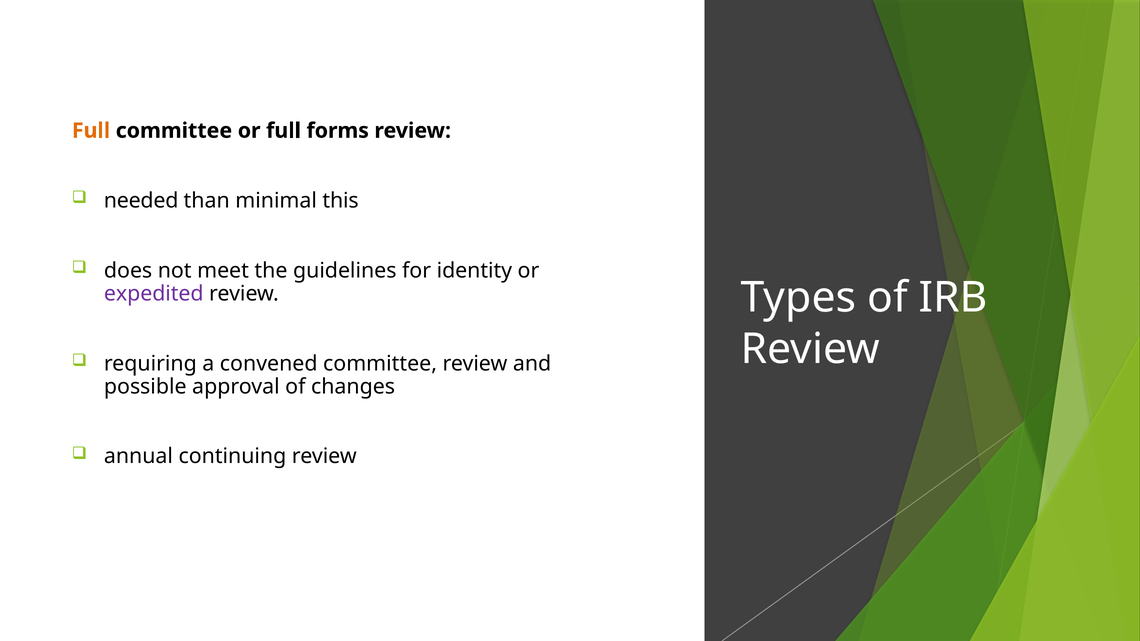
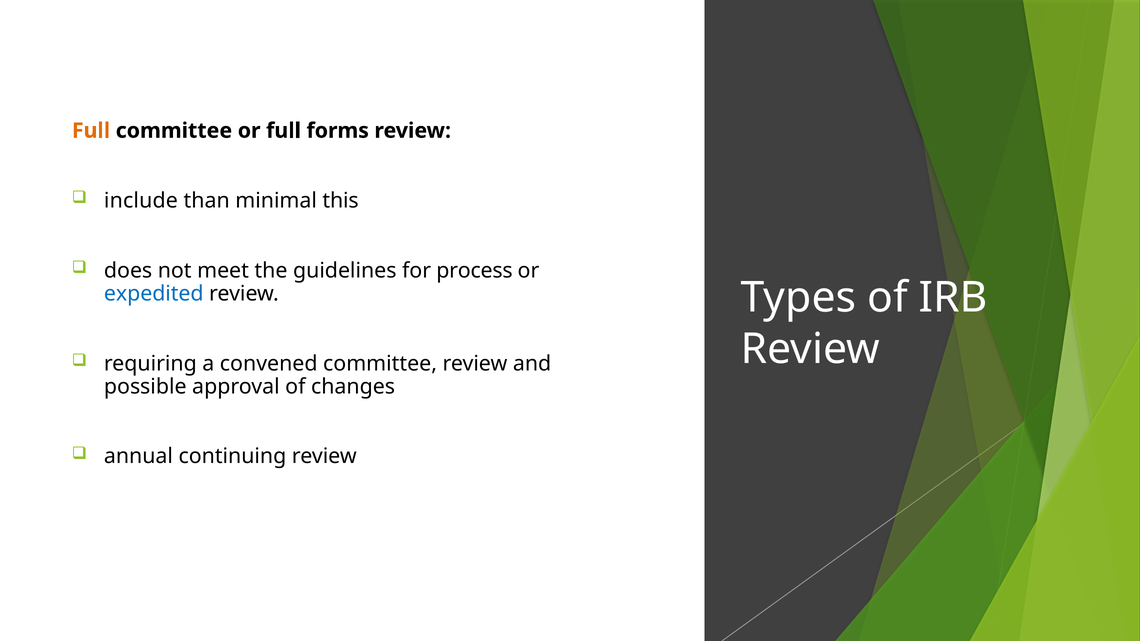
needed: needed -> include
identity: identity -> process
expedited colour: purple -> blue
